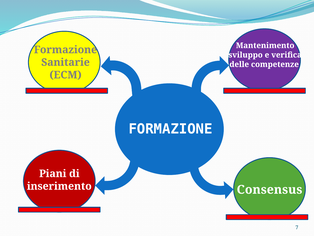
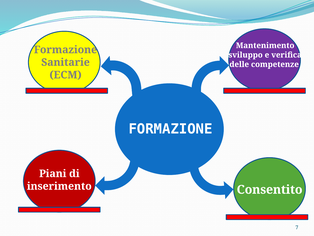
Consensus: Consensus -> Consentito
